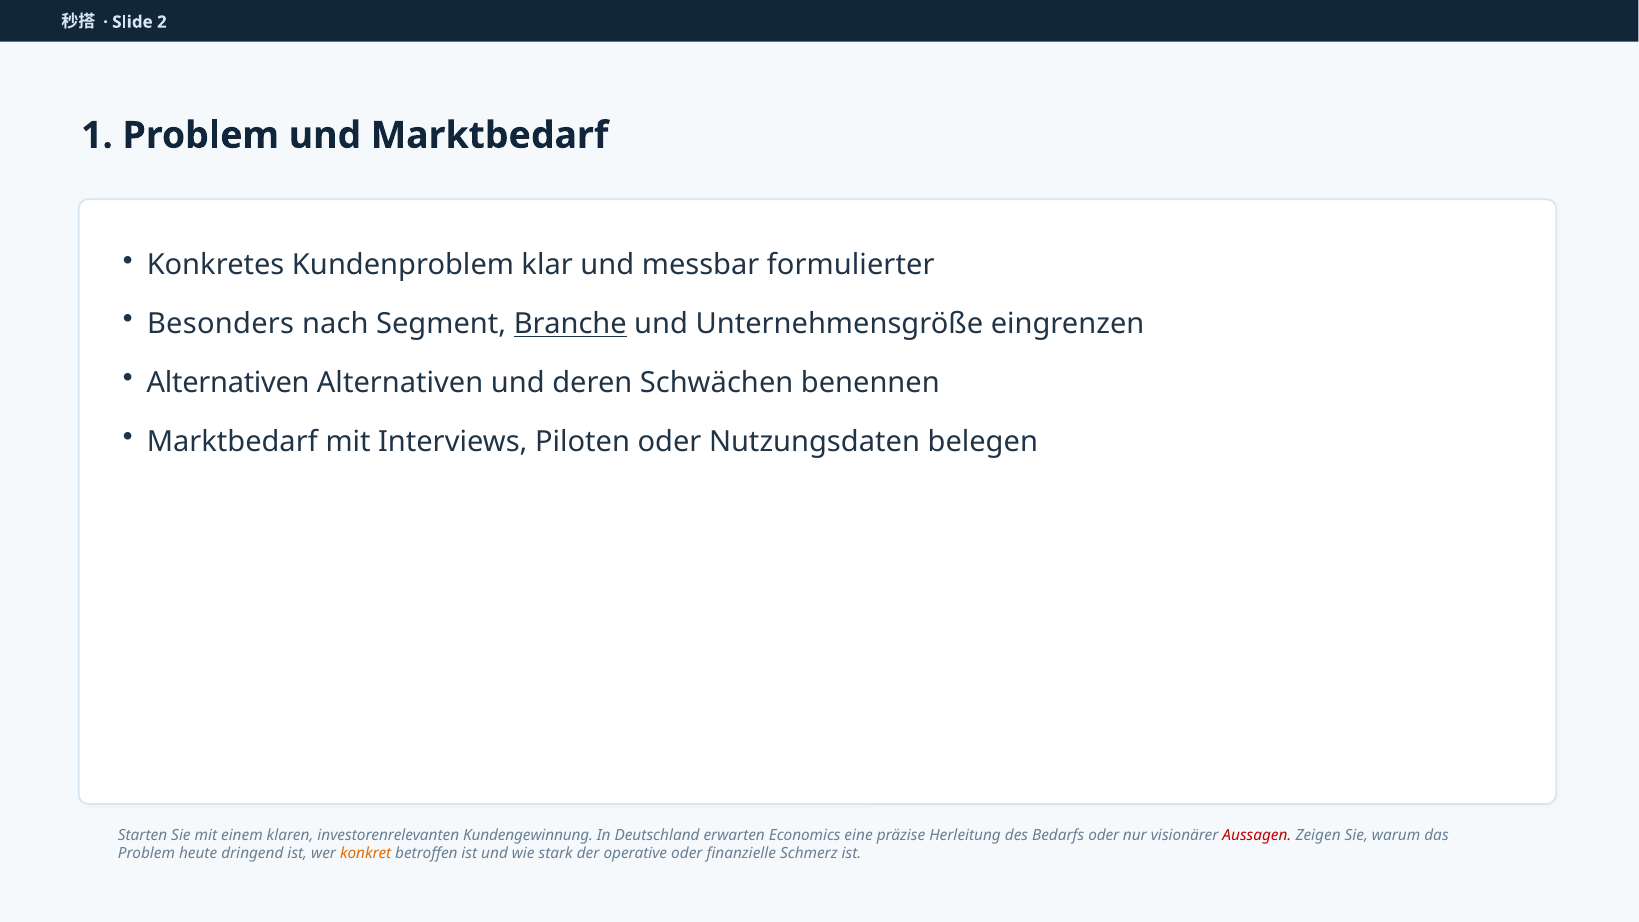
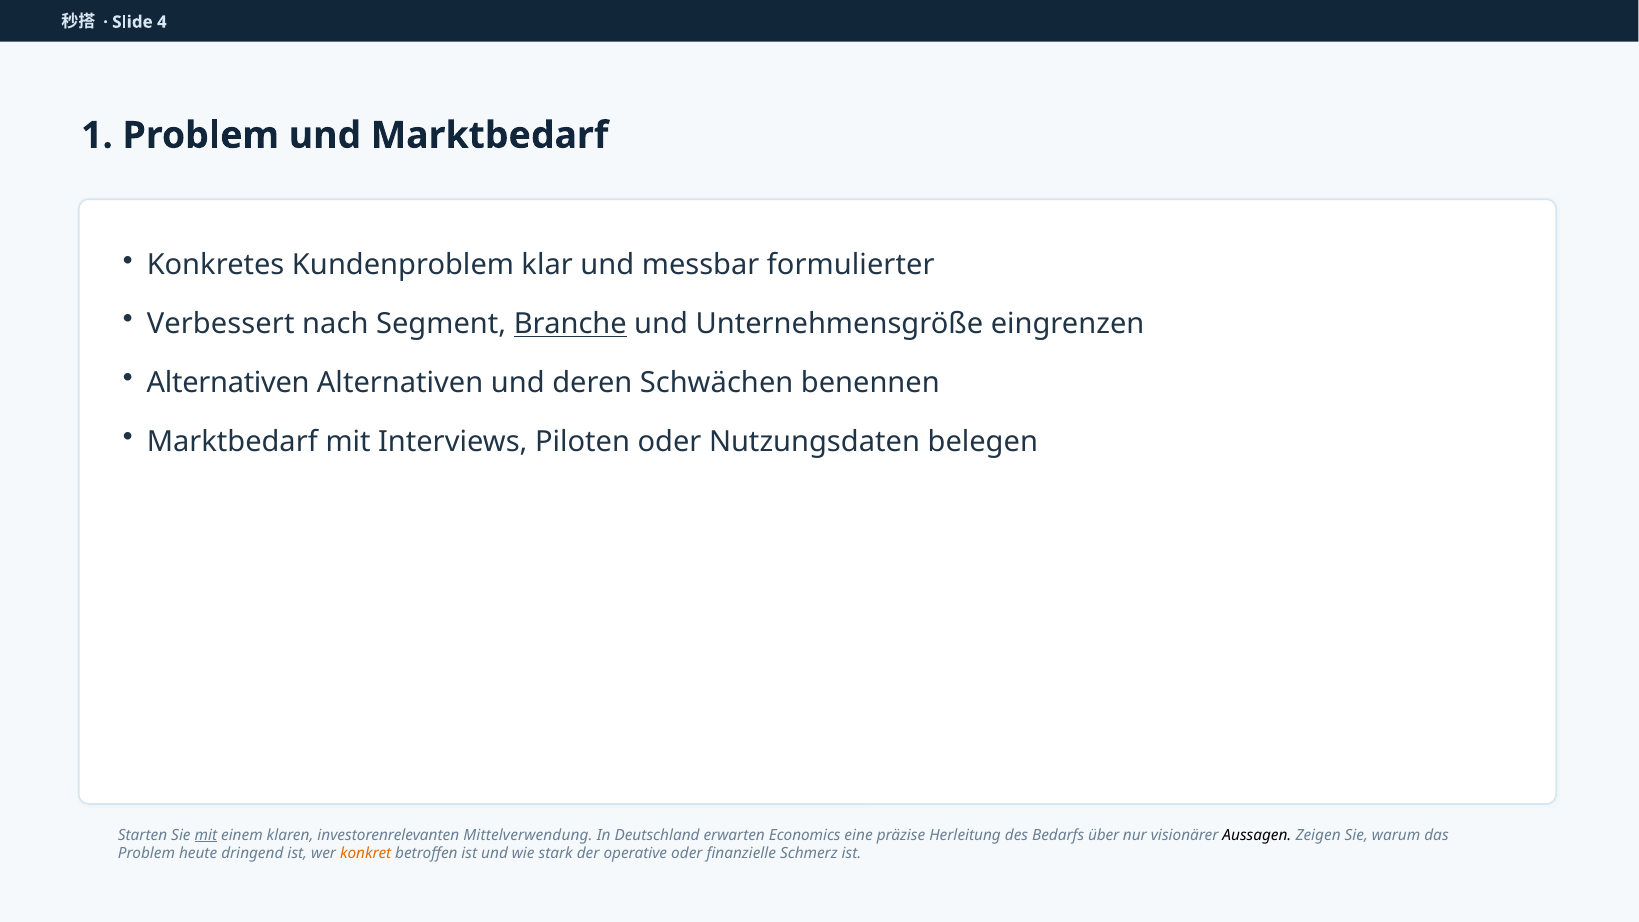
2: 2 -> 4
Besonders: Besonders -> Verbessert
mit at (206, 835) underline: none -> present
Kundengewinnung: Kundengewinnung -> Mittelverwendung
Bedarfs oder: oder -> über
Aussagen colour: red -> black
